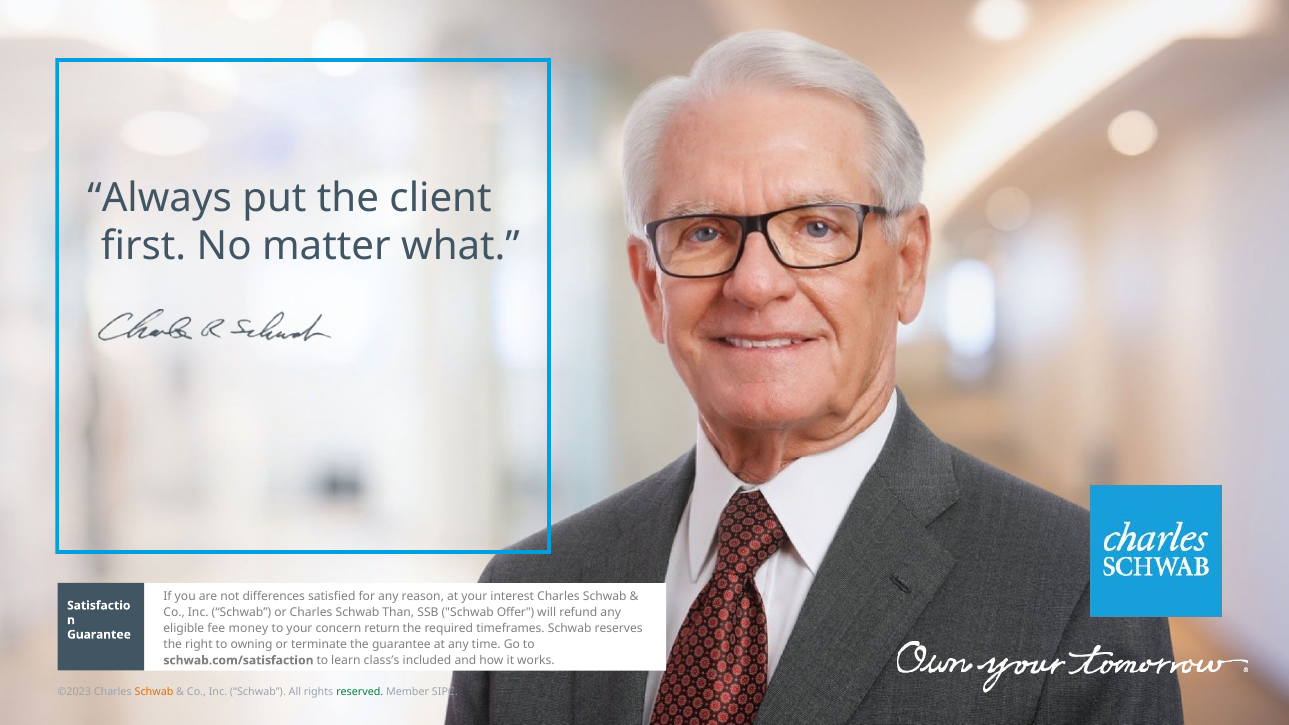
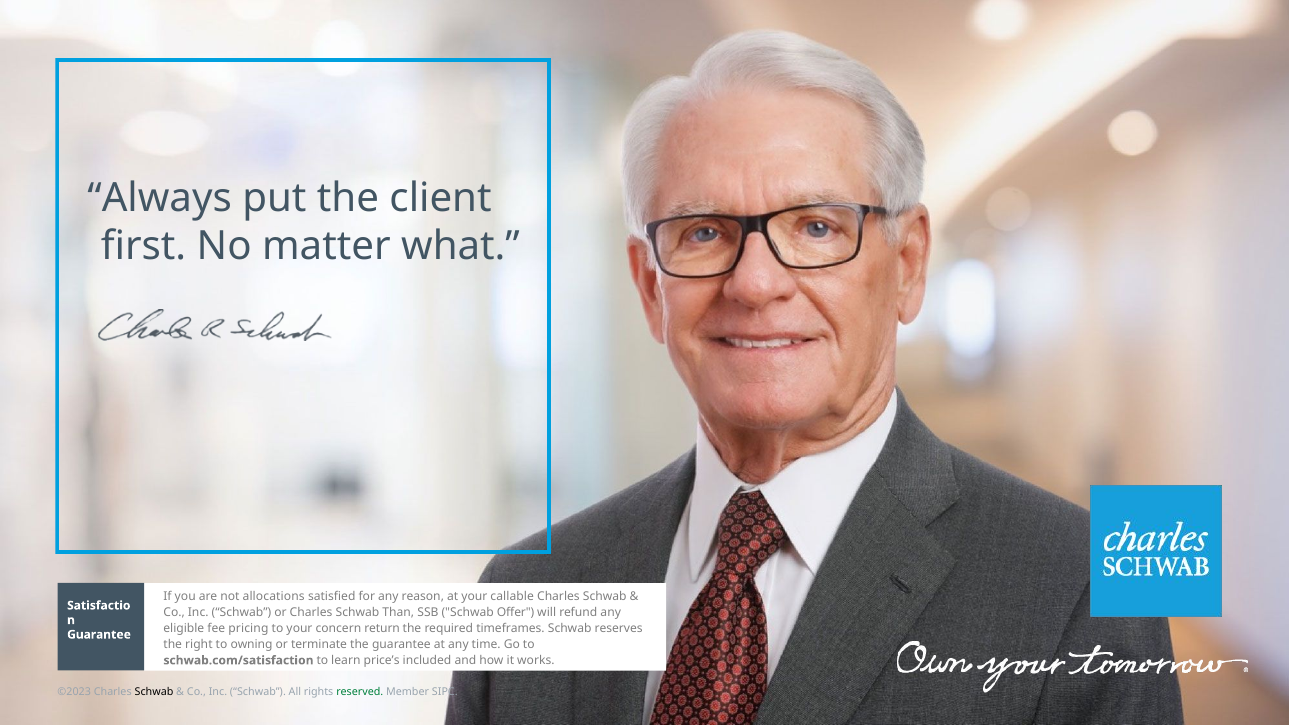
differences: differences -> allocations
interest: interest -> callable
money: money -> pricing
class’s: class’s -> price’s
Schwab at (154, 692) colour: orange -> black
